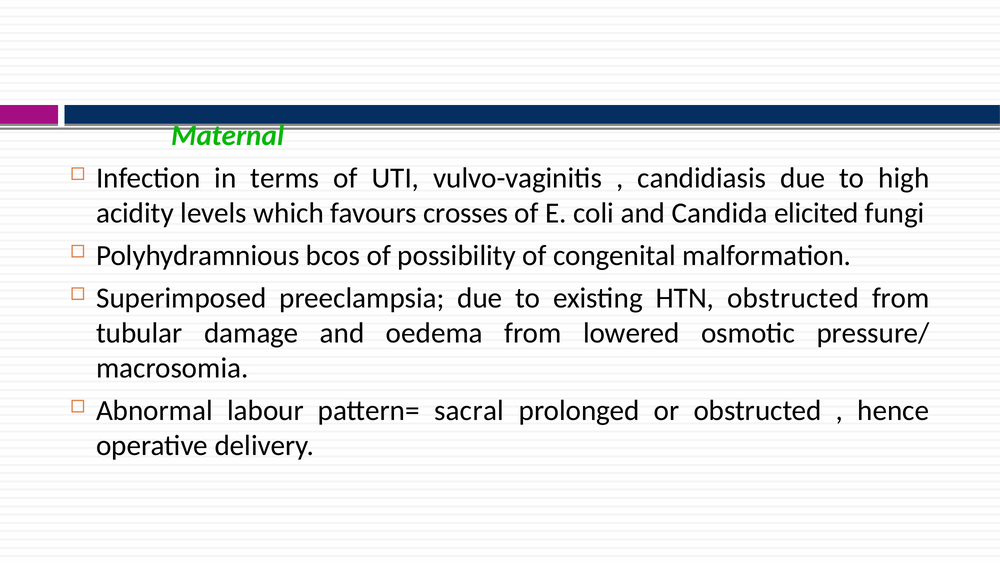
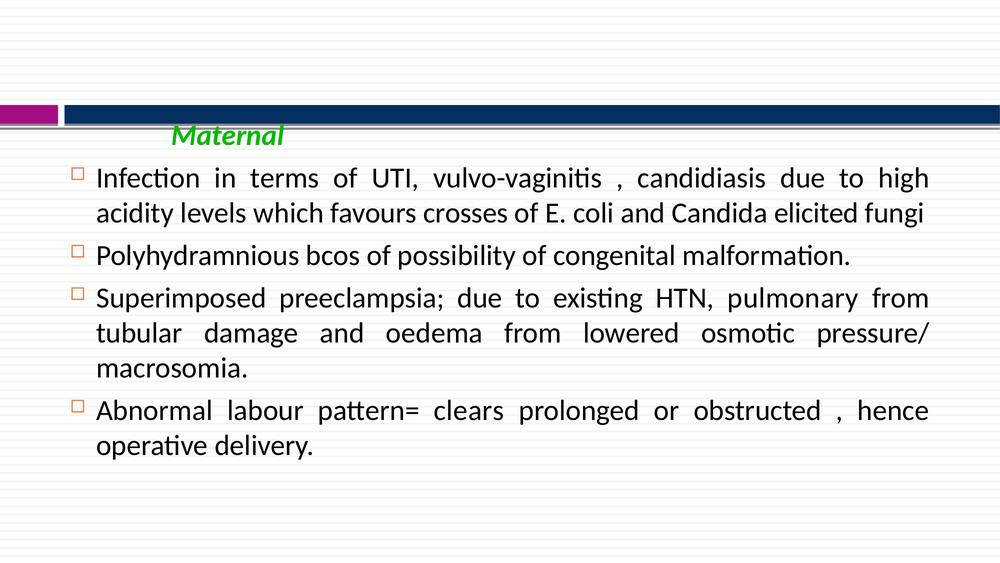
HTN obstructed: obstructed -> pulmonary
sacral: sacral -> clears
